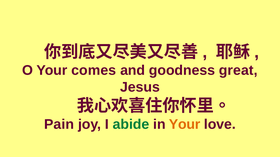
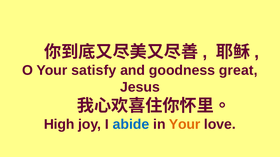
comes: comes -> satisfy
Pain: Pain -> High
abide colour: green -> blue
